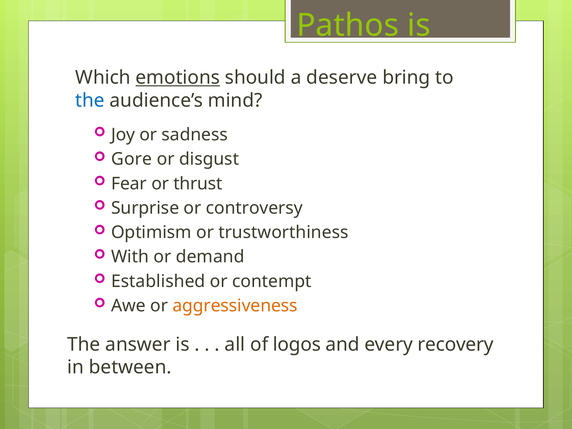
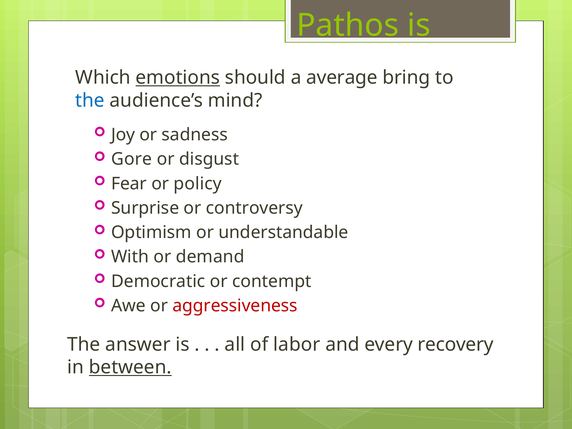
deserve: deserve -> average
thrust: thrust -> policy
trustworthiness: trustworthiness -> understandable
Established: Established -> Democratic
aggressiveness colour: orange -> red
logos: logos -> labor
between underline: none -> present
